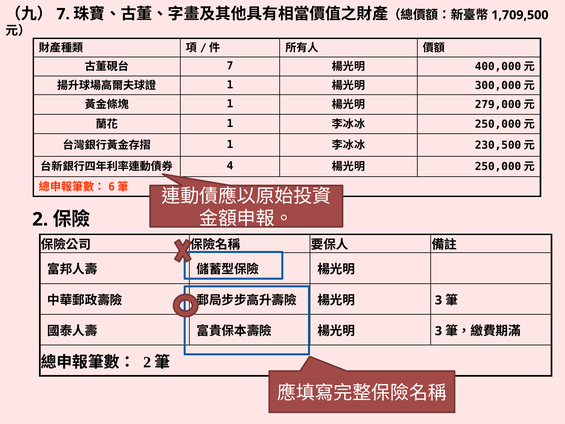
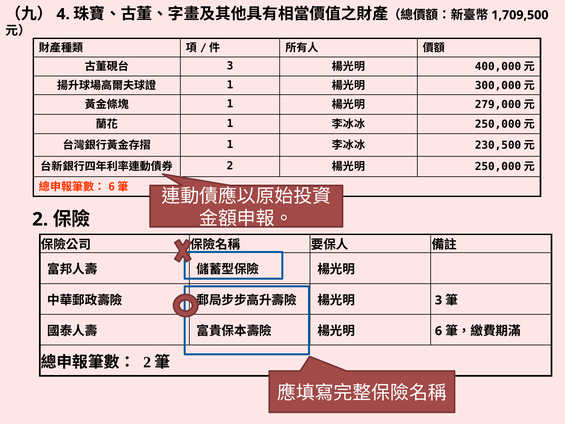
7 at (63, 14): 7 -> 4
7 at (230, 66): 7 -> 3
4 at (230, 166): 4 -> 2
3 at (438, 331): 3 -> 6
